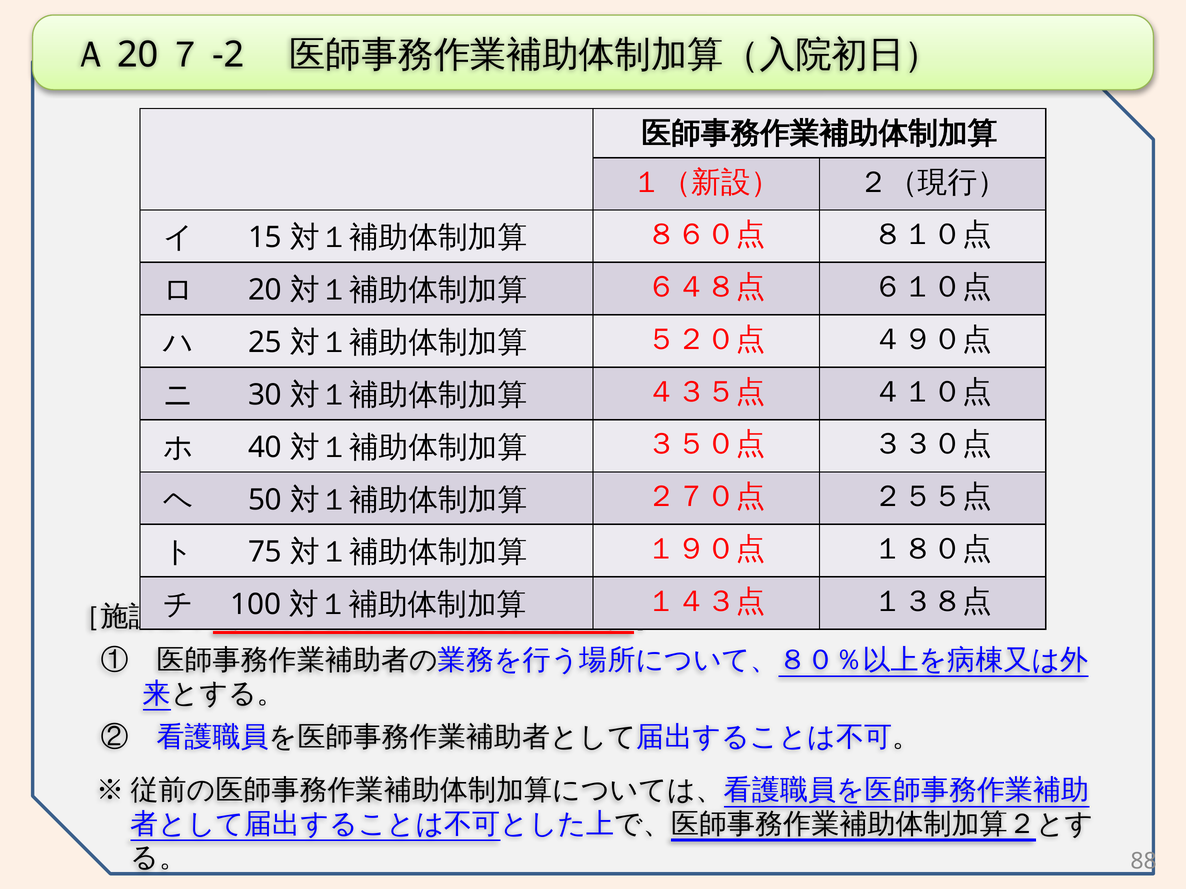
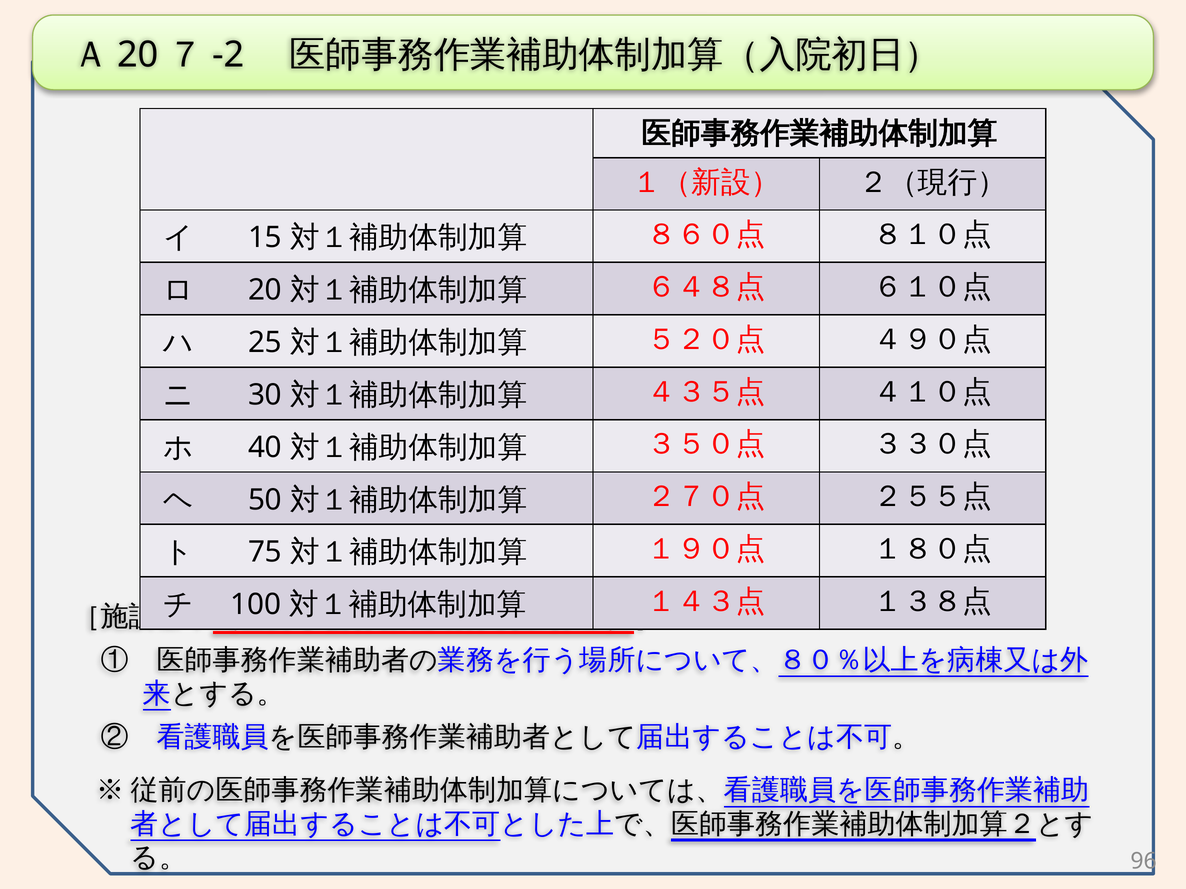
88: 88 -> 96
